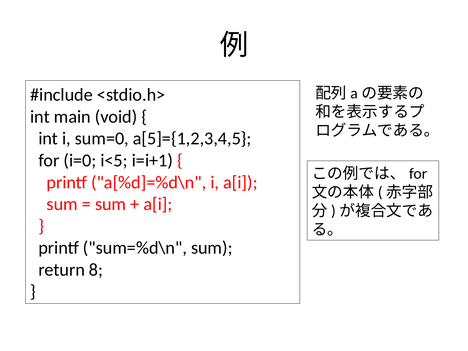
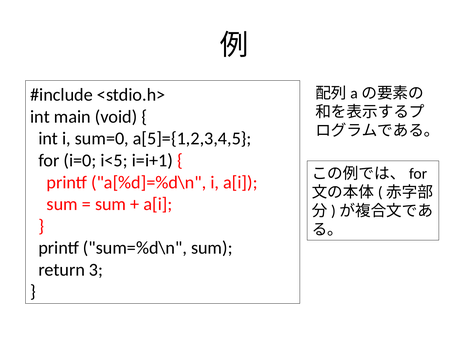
8: 8 -> 3
